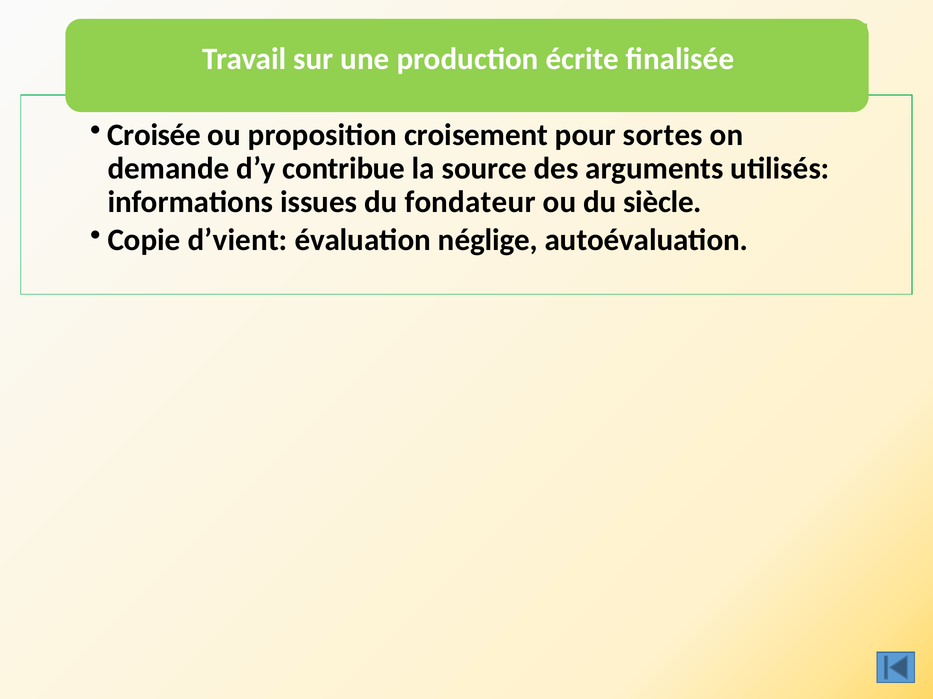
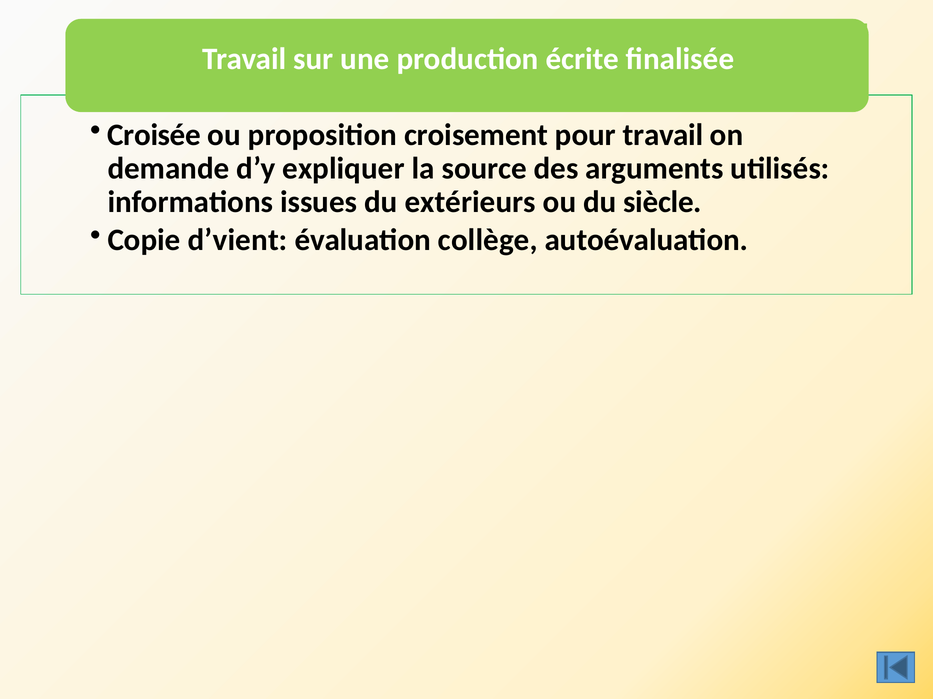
pour sortes: sortes -> travail
contribue: contribue -> expliquer
fondateur: fondateur -> extérieurs
néglige: néglige -> collège
